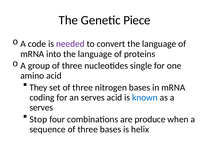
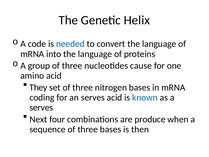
Piece: Piece -> Helix
needed colour: purple -> blue
single: single -> cause
Stop: Stop -> Next
helix: helix -> then
